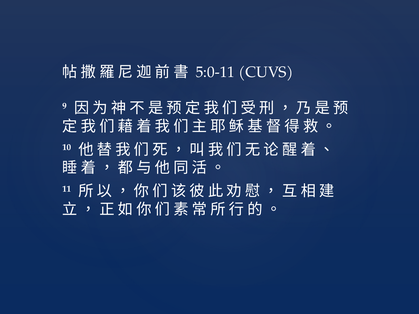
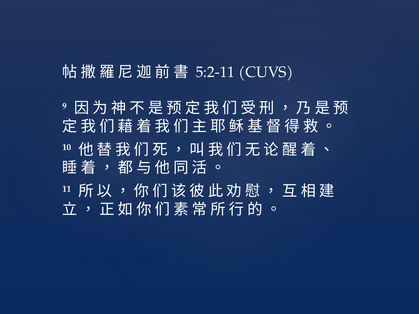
5:0-11: 5:0-11 -> 5:2-11
